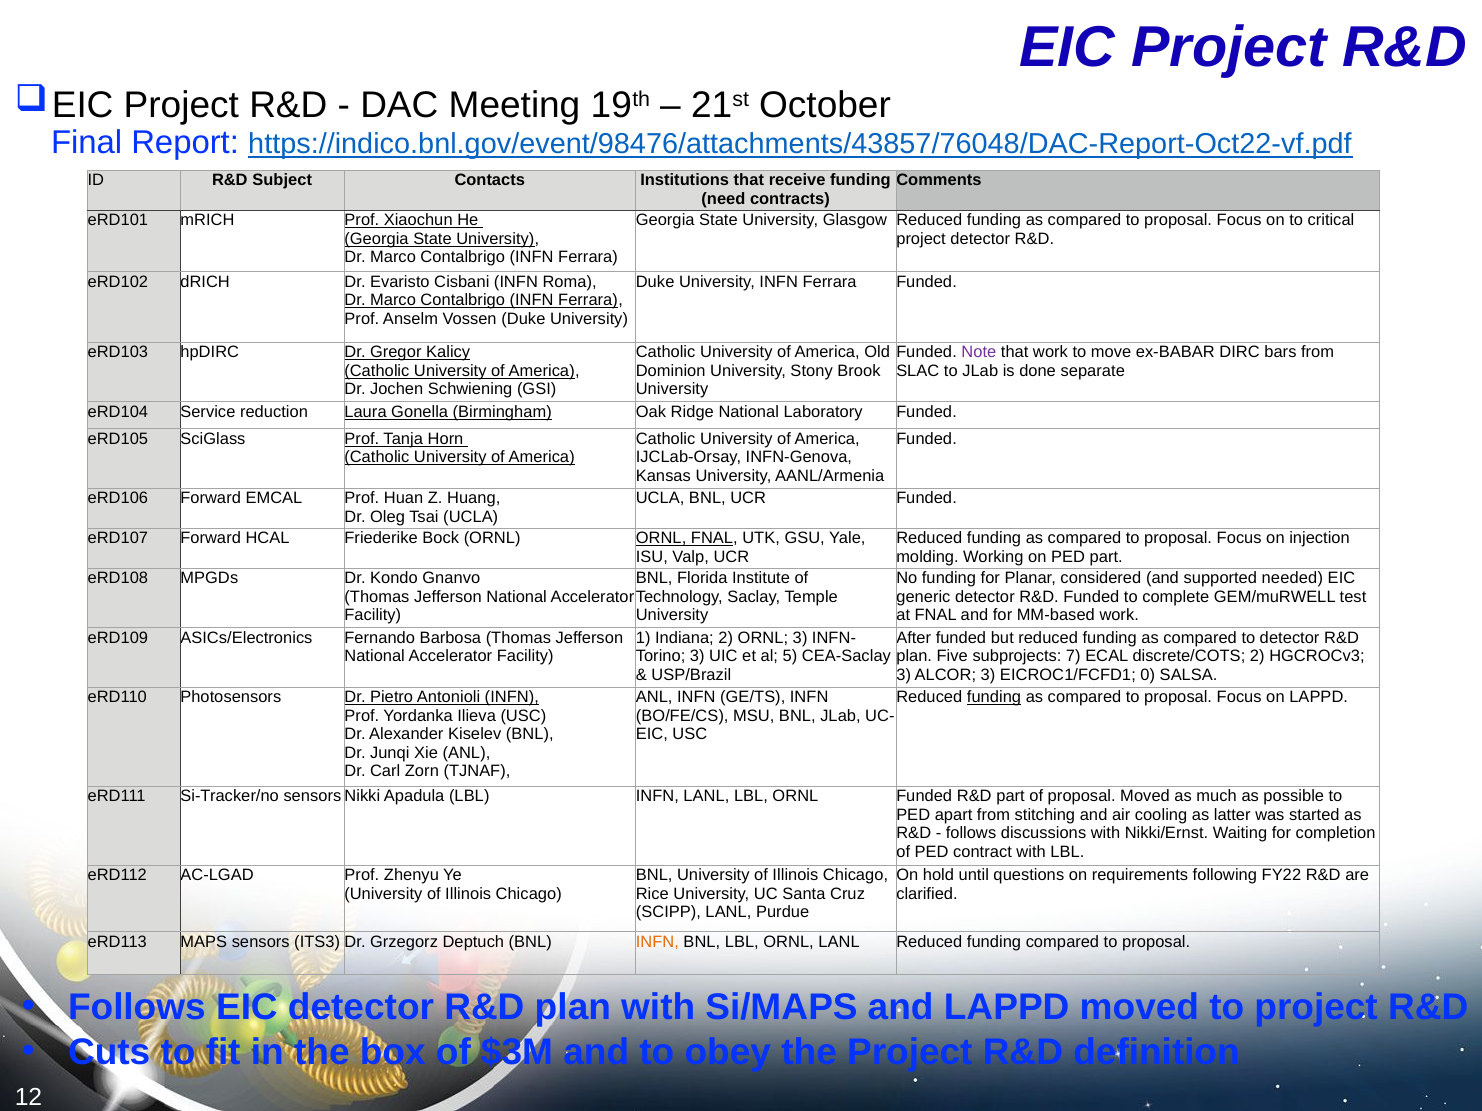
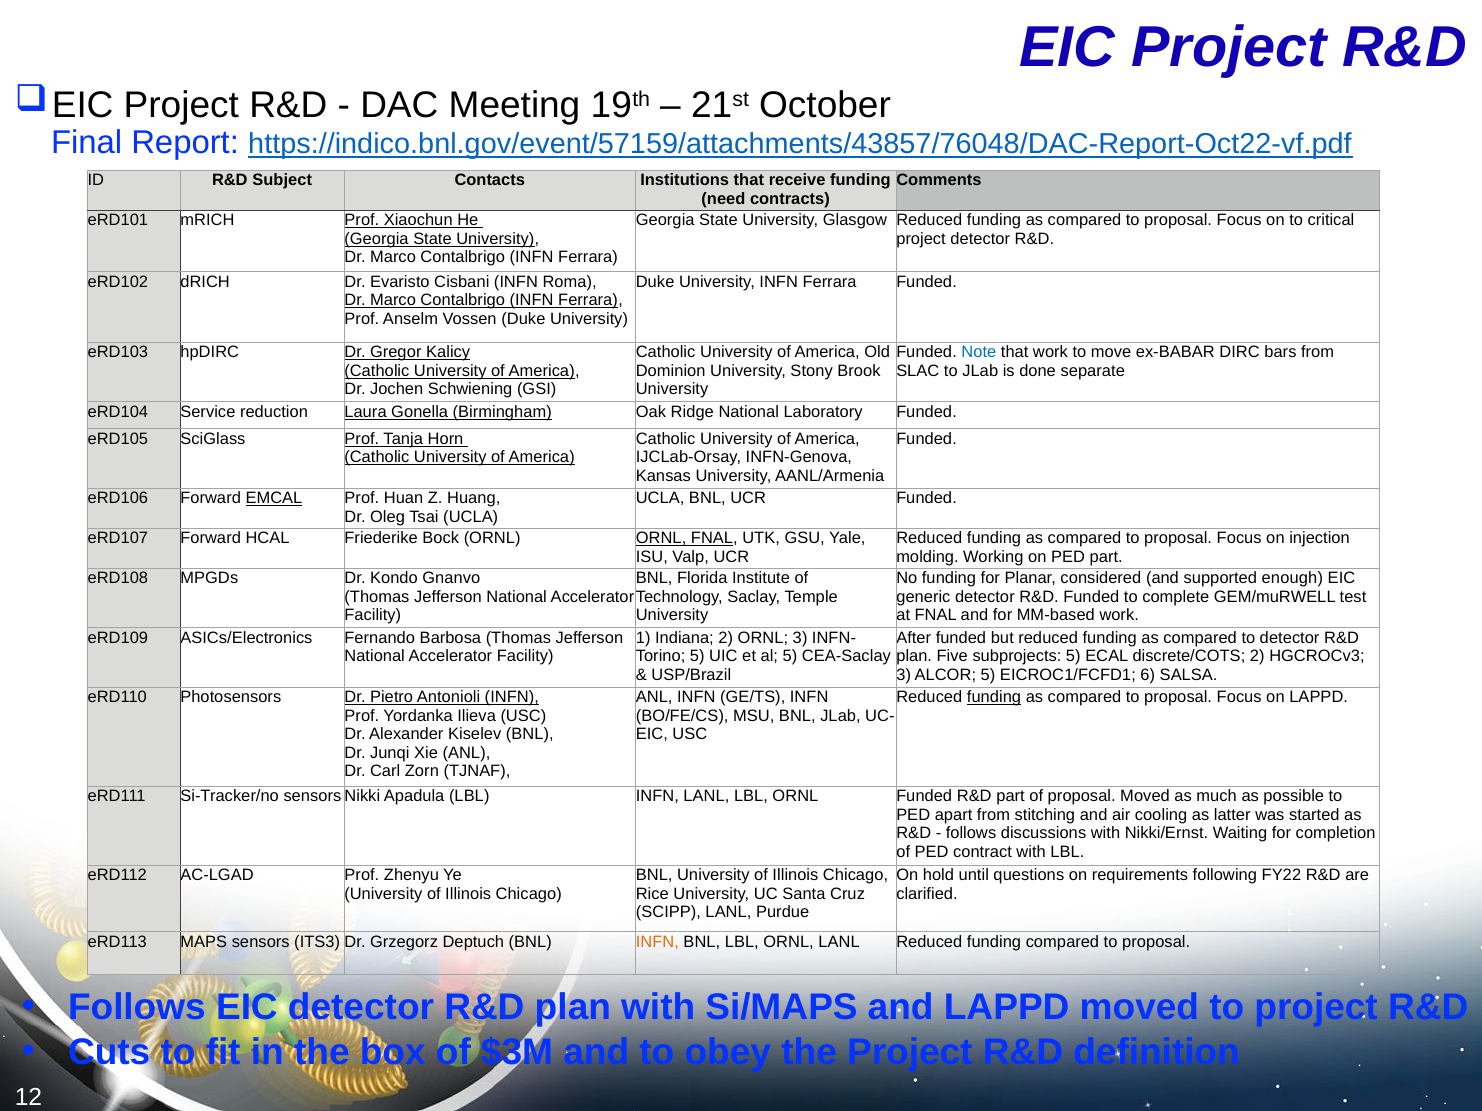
https://indico.bnl.gov/event/98476/attachments/43857/76048/DAC-Report-Oct22-vf.pdf: https://indico.bnl.gov/event/98476/attachments/43857/76048/DAC-Report-Oct22-vf.pdf -> https://indico.bnl.gov/event/57159/attachments/43857/76048/DAC-Report-Oct22-vf.pdf
Note colour: purple -> blue
EMCAL underline: none -> present
needed: needed -> enough
3 at (697, 657): 3 -> 5
subprojects 7: 7 -> 5
ALCOR 3: 3 -> 5
0: 0 -> 6
